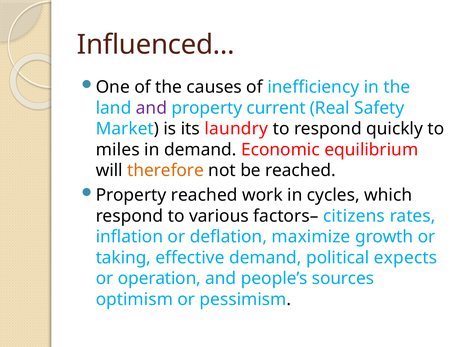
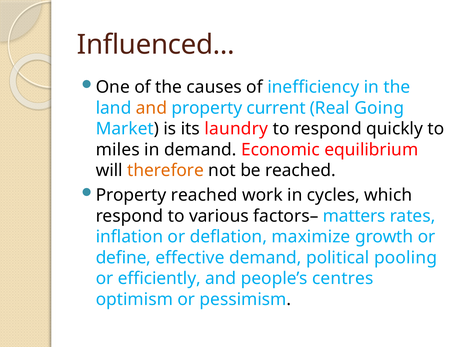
and at (151, 108) colour: purple -> orange
Safety: Safety -> Going
citizens: citizens -> matters
taking: taking -> define
expects: expects -> pooling
operation: operation -> efficiently
sources: sources -> centres
